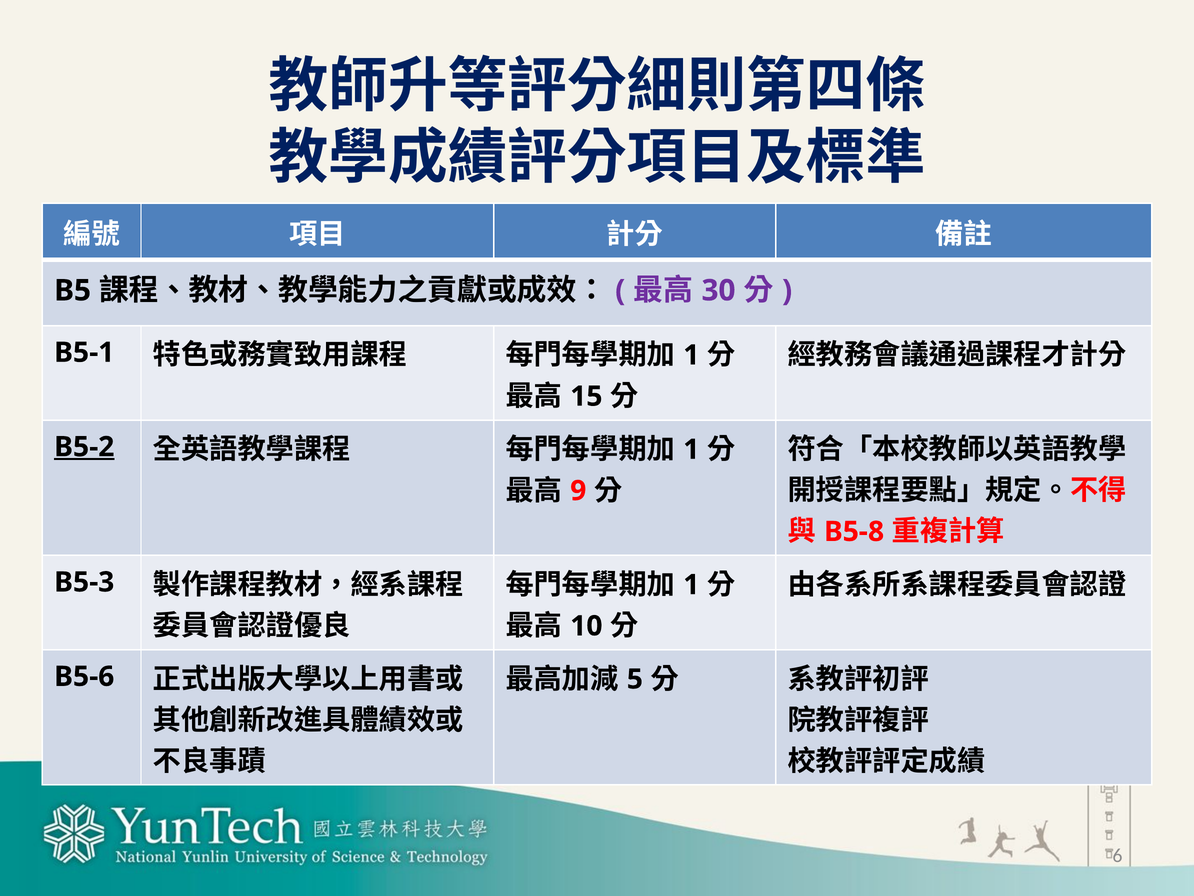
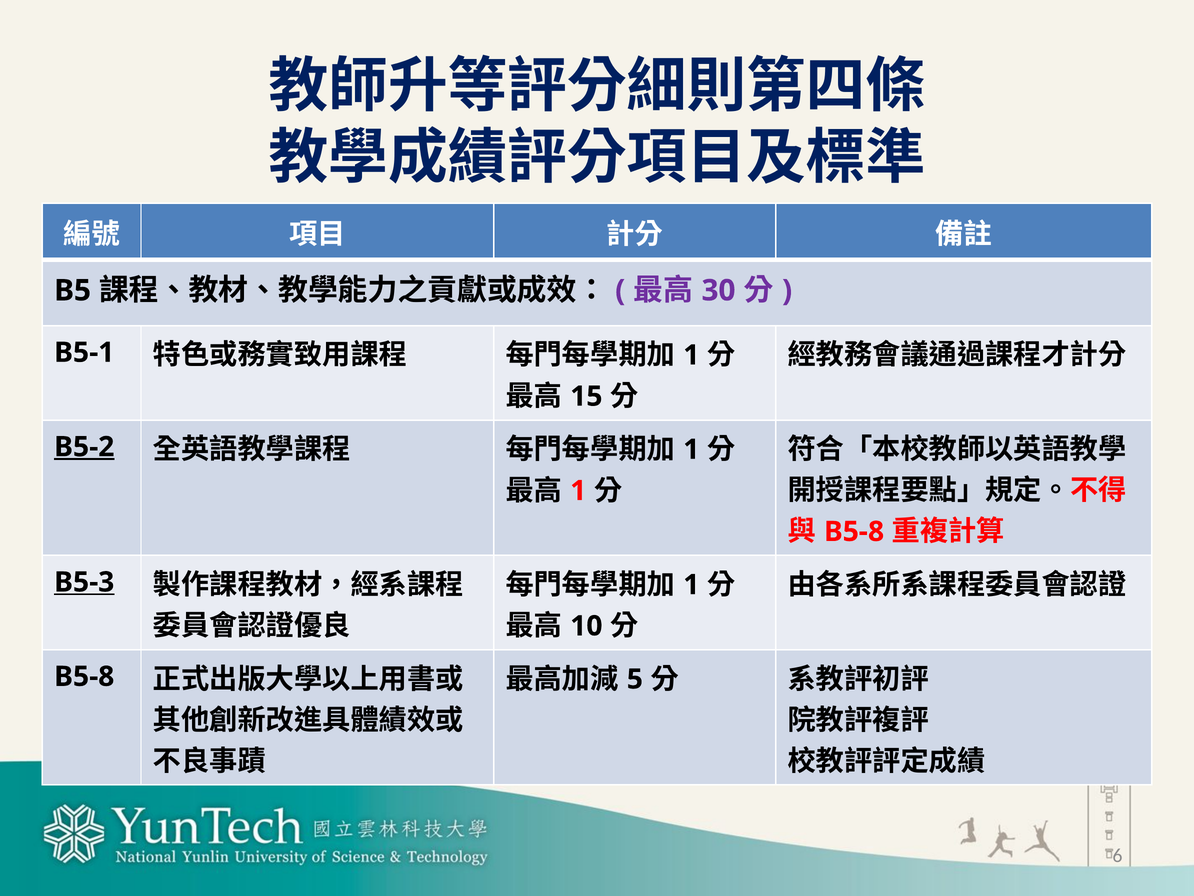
9 at (578, 491): 9 -> 1
B5-3 underline: none -> present
B5-6 at (84, 676): B5-6 -> B5-8
